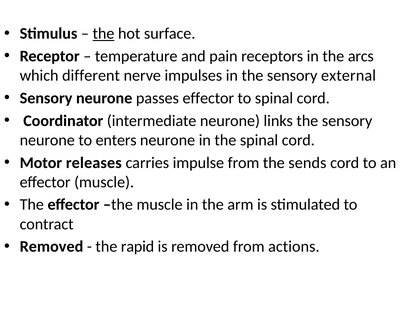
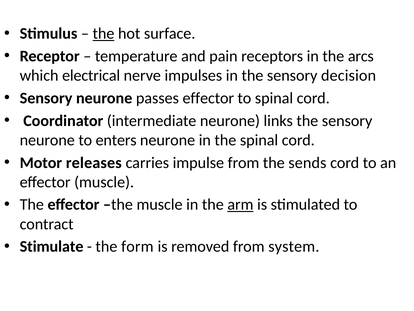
different: different -> electrical
external: external -> decision
arm underline: none -> present
Removed at (51, 246): Removed -> Stimulate
rapid: rapid -> form
actions: actions -> system
